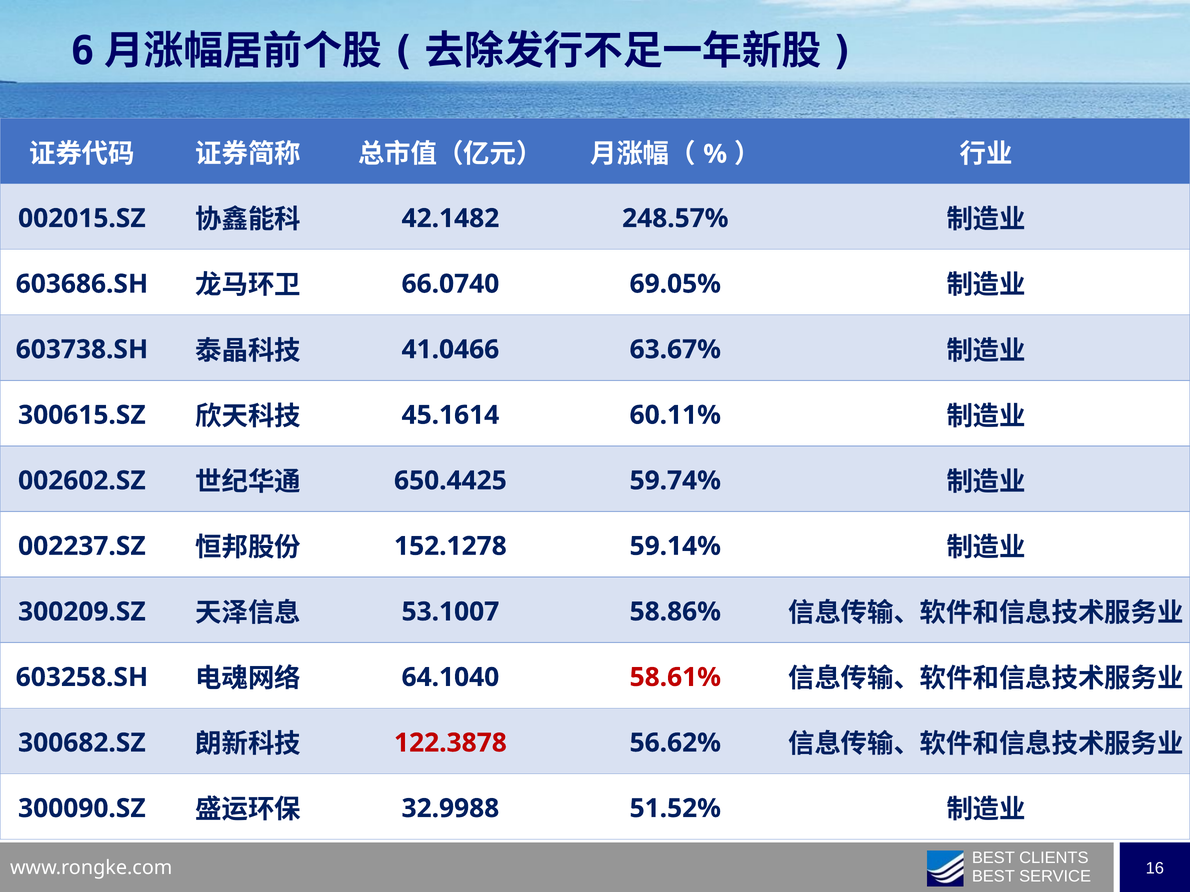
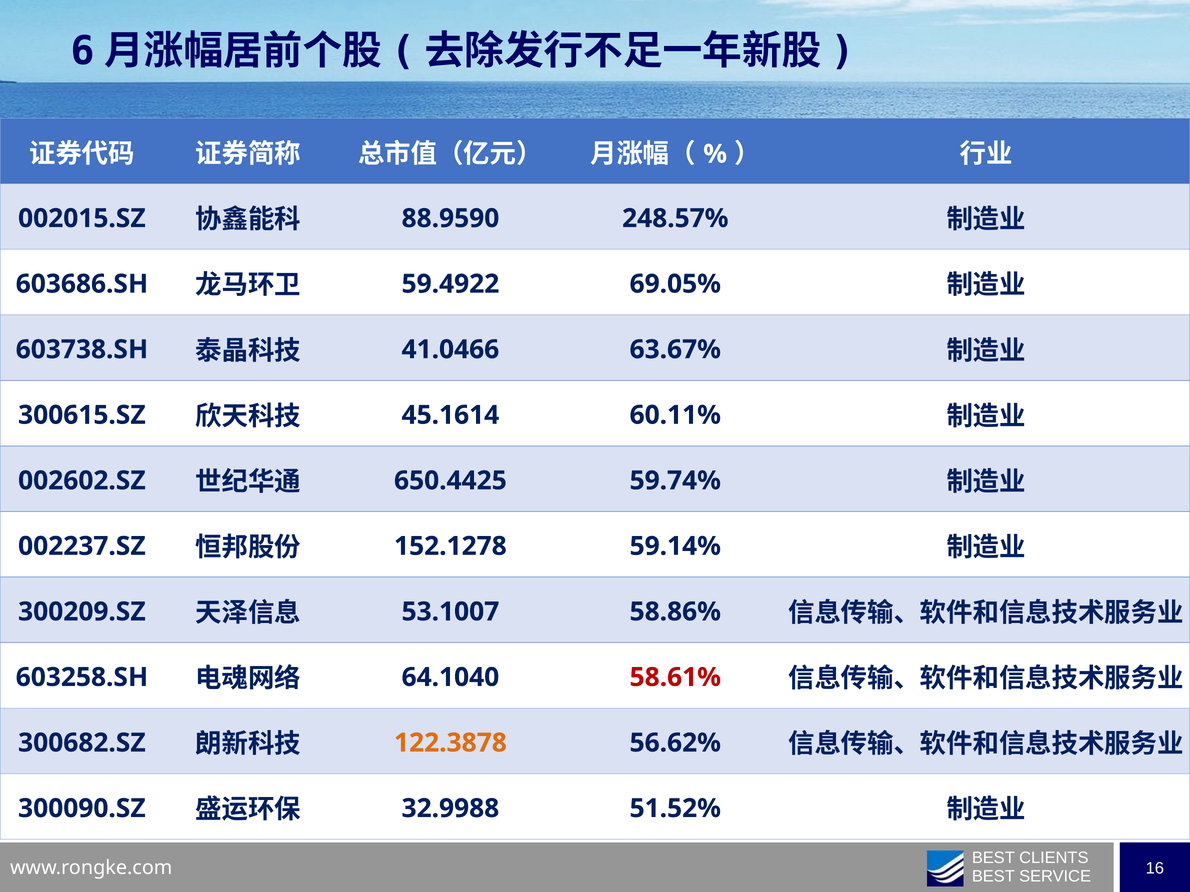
42.1482: 42.1482 -> 88.9590
66.0740: 66.0740 -> 59.4922
122.3878 colour: red -> orange
